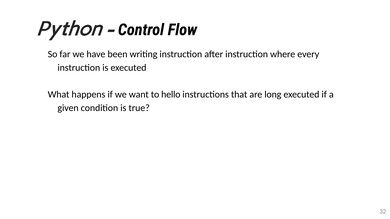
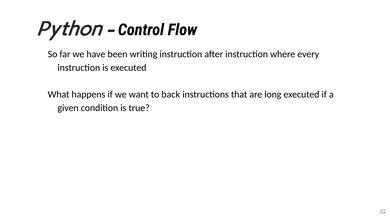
hello: hello -> back
